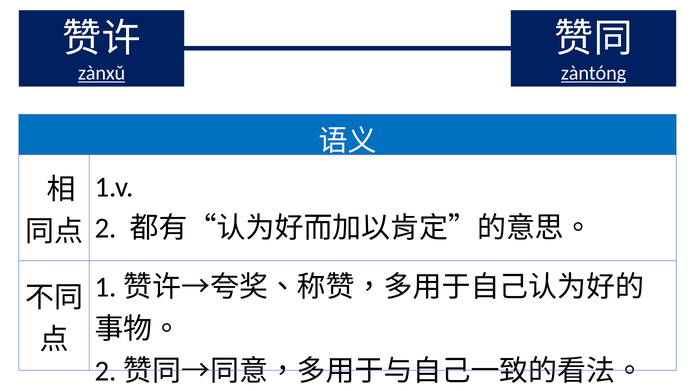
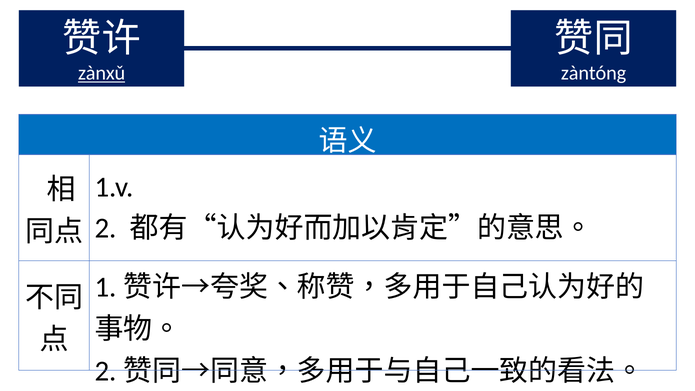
zàntóng underline: present -> none
